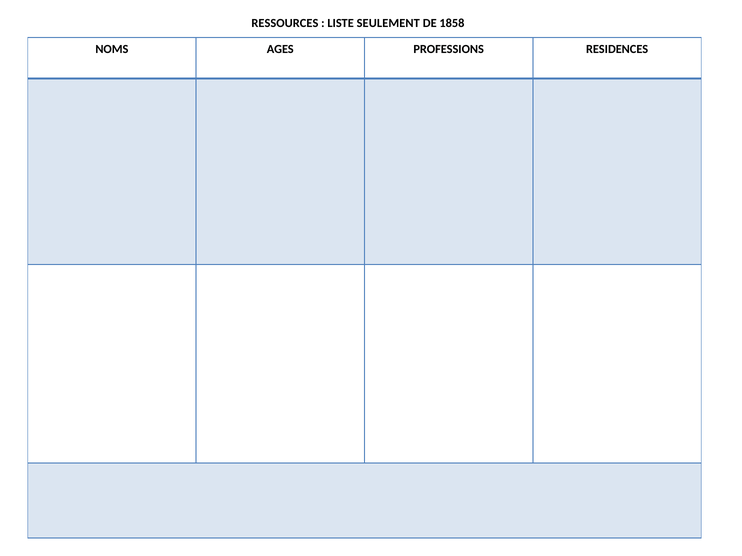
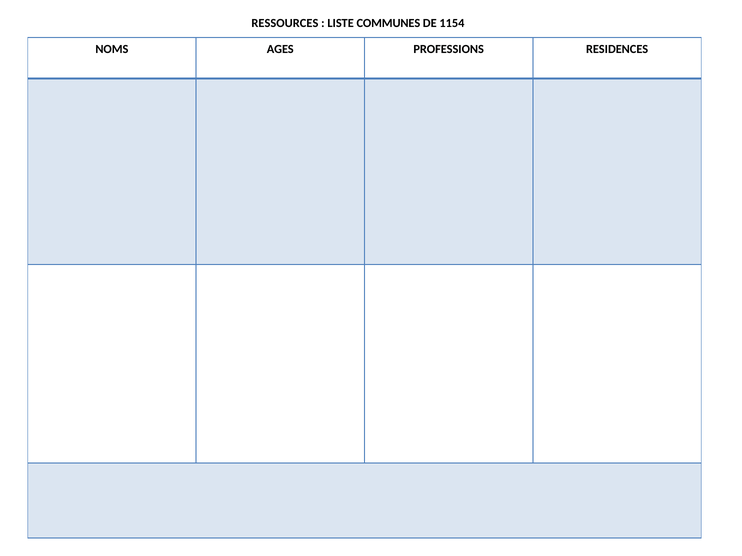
SEULEMENT: SEULEMENT -> COMMUNES
1858: 1858 -> 1154
